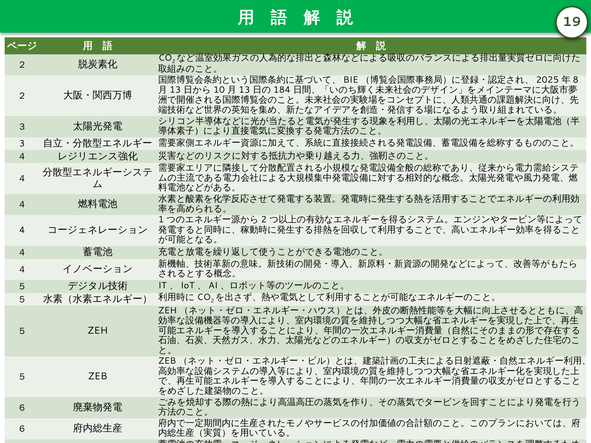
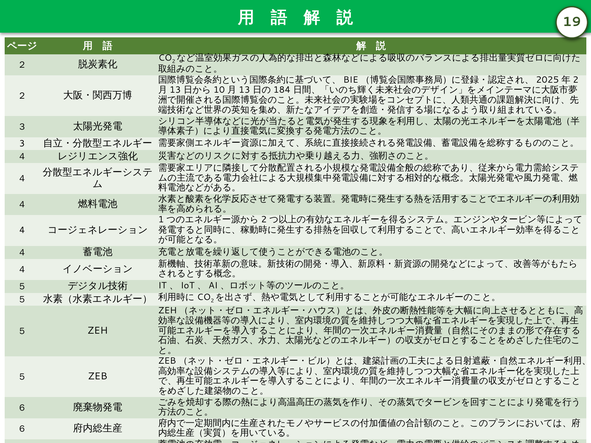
8 at (576, 80): 8 -> 2
